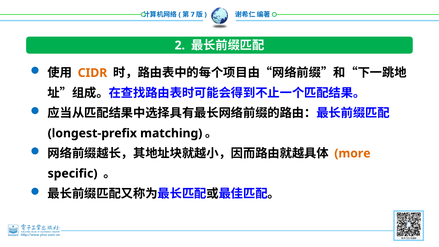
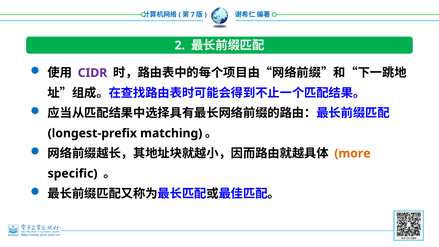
CIDR colour: orange -> purple
